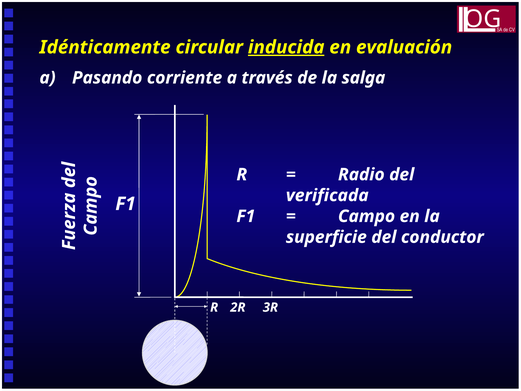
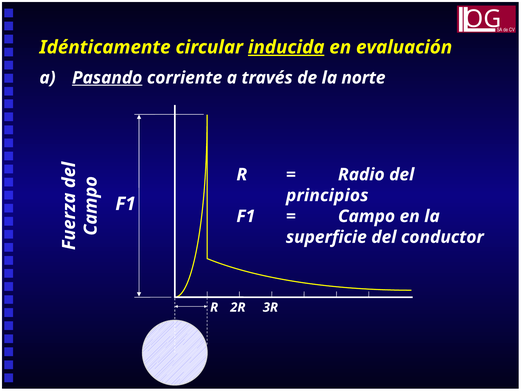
Pasando underline: none -> present
salga: salga -> norte
verificada: verificada -> principios
